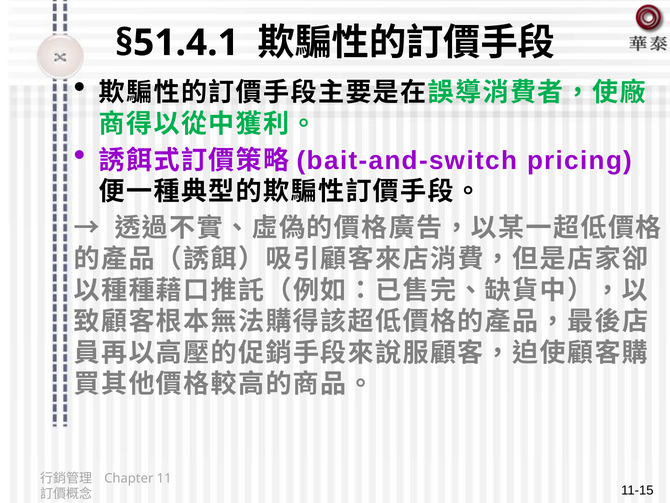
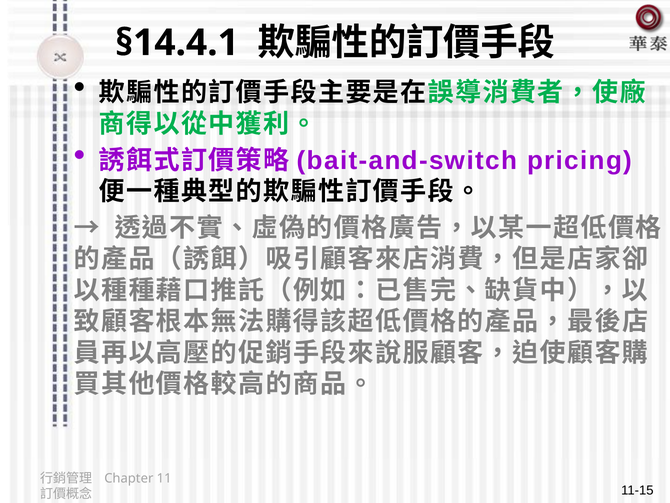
§51.4.1: §51.4.1 -> §14.4.1
